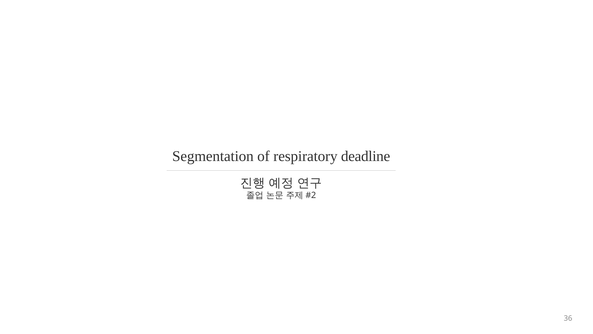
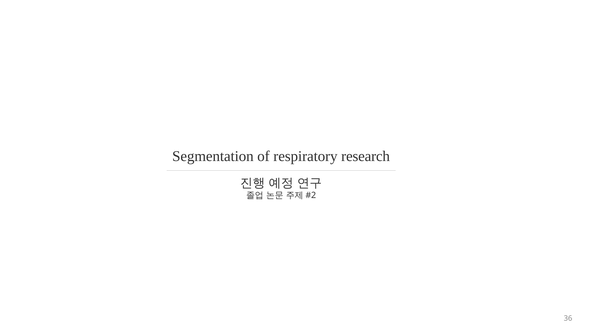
deadline: deadline -> research
